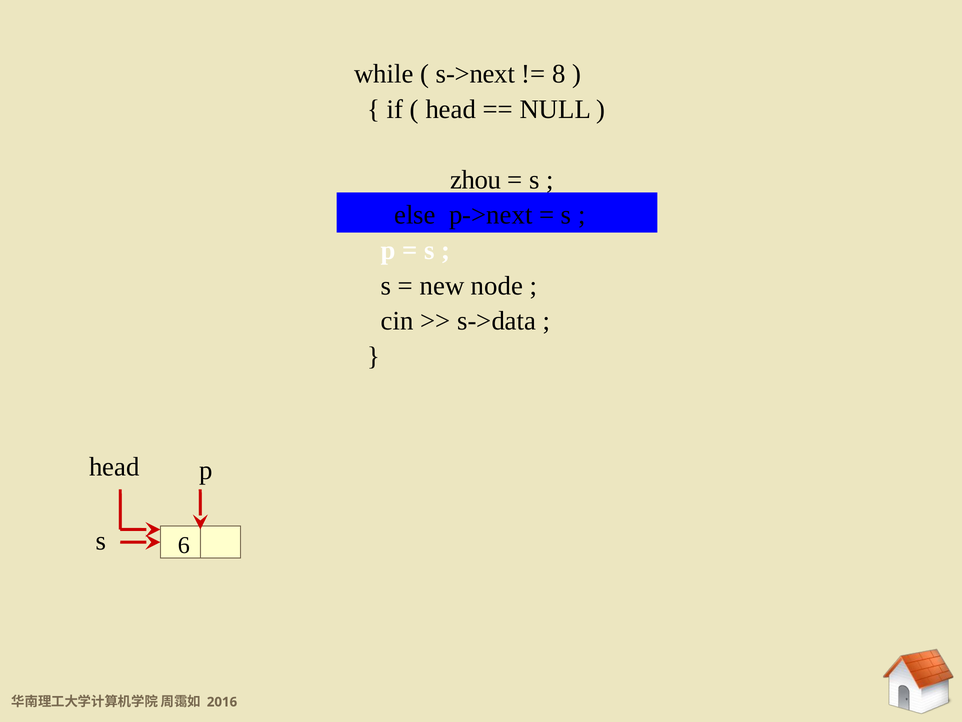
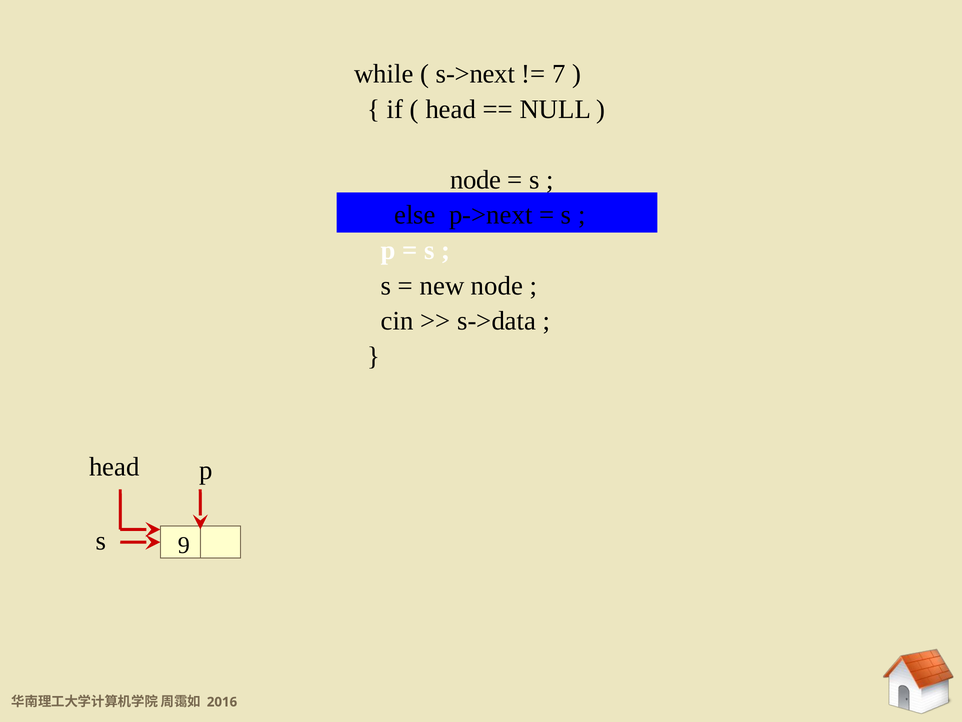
8: 8 -> 7
zhou at (476, 180): zhou -> node
6: 6 -> 9
